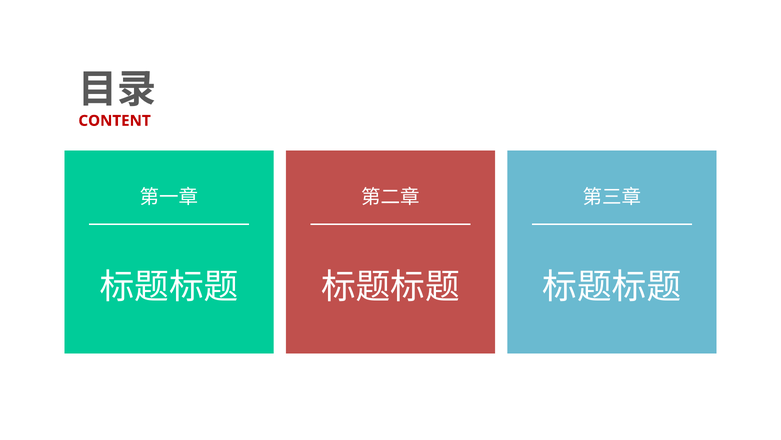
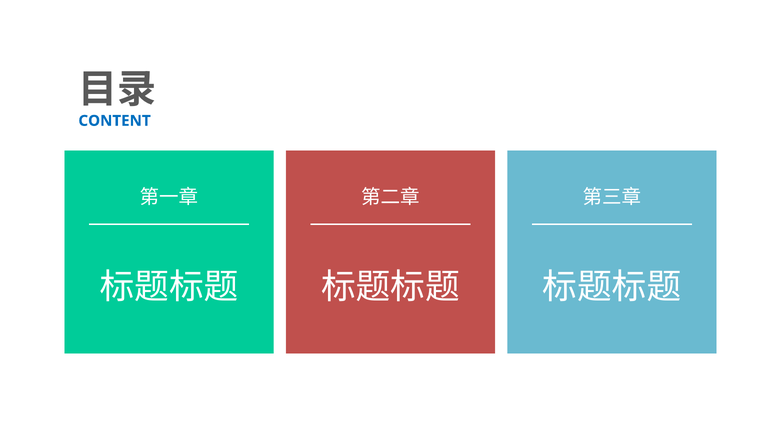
CONTENT colour: red -> blue
